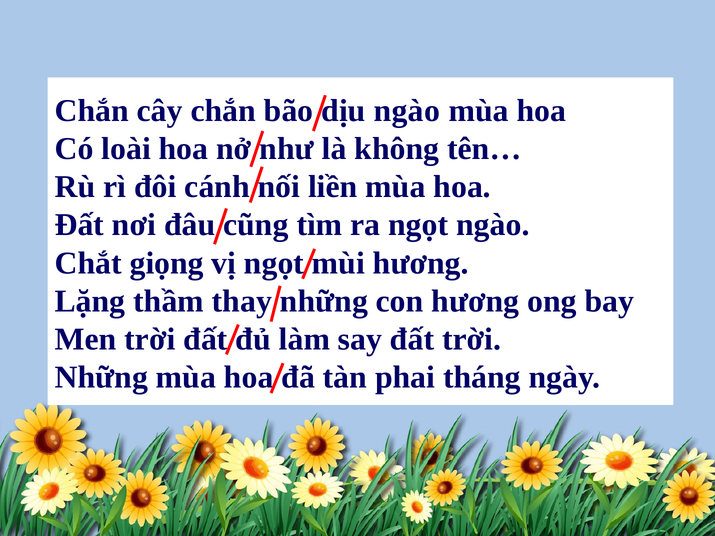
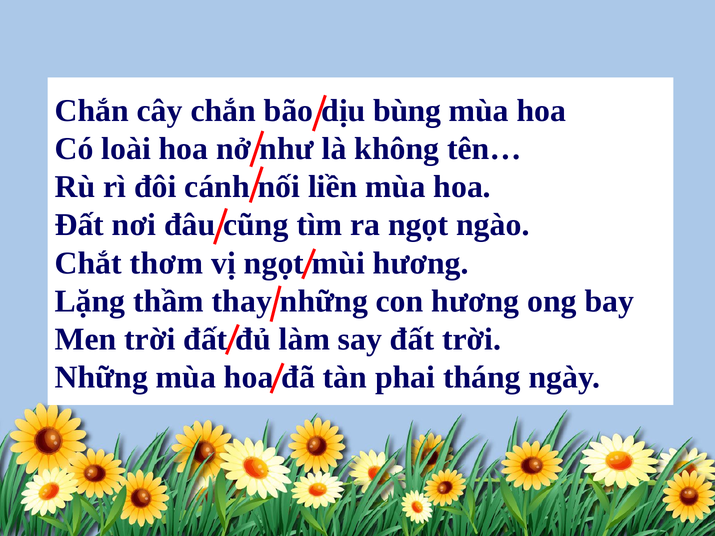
ngào at (407, 111): ngào -> bùng
giọng: giọng -> thơm
